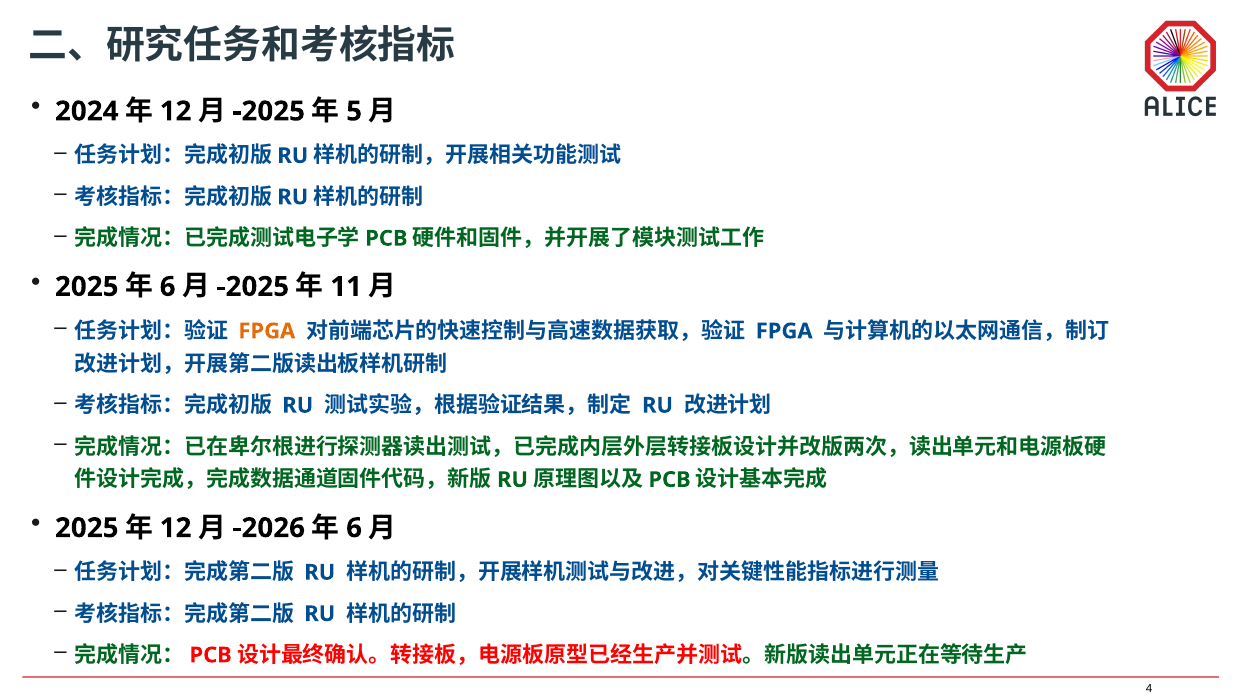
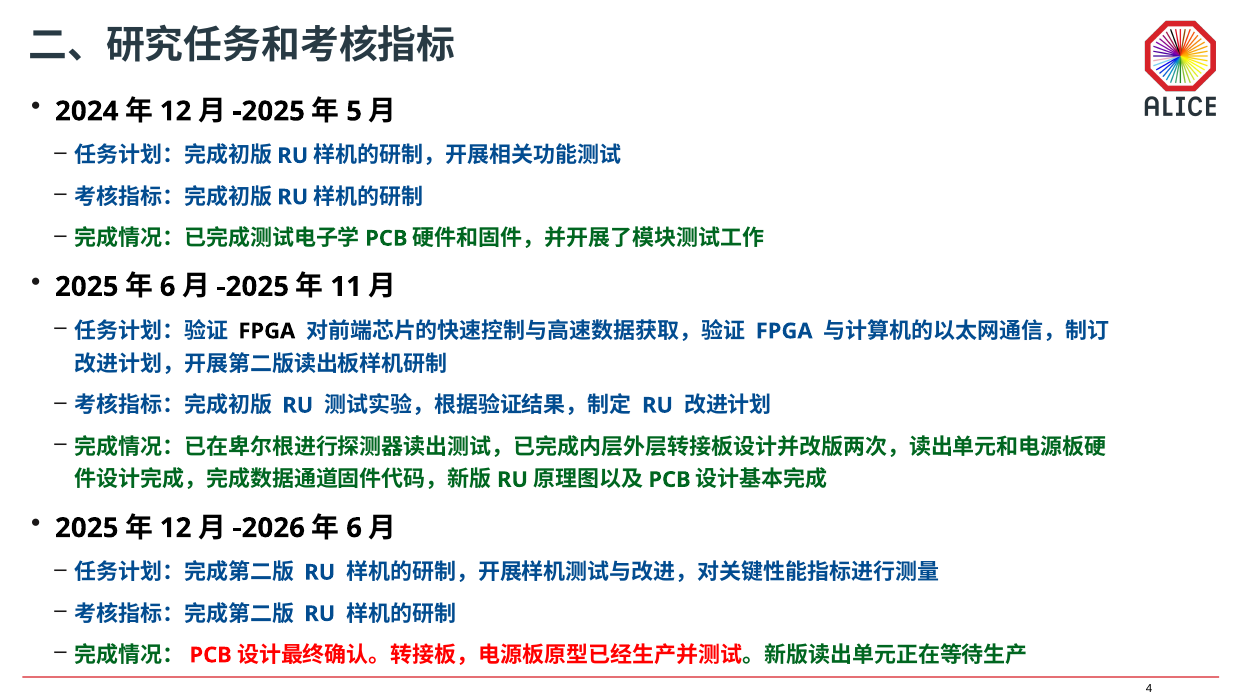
FPGA at (267, 331) colour: orange -> black
